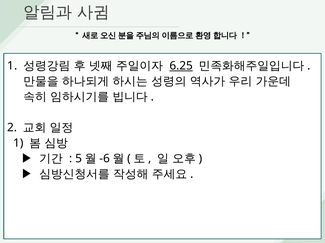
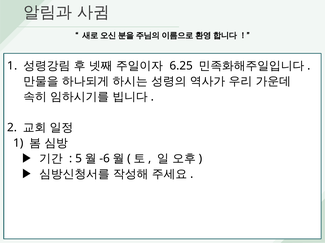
6.25 underline: present -> none
